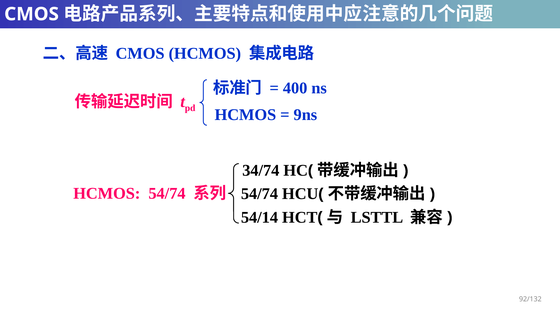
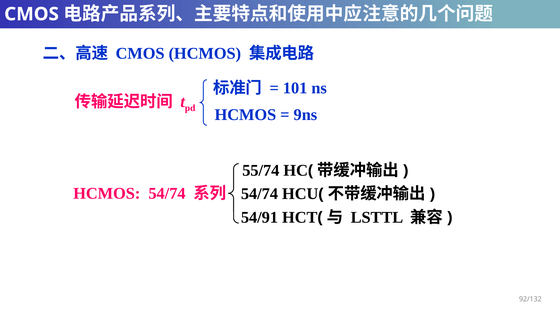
400: 400 -> 101
34/74: 34/74 -> 55/74
54/14: 54/14 -> 54/91
